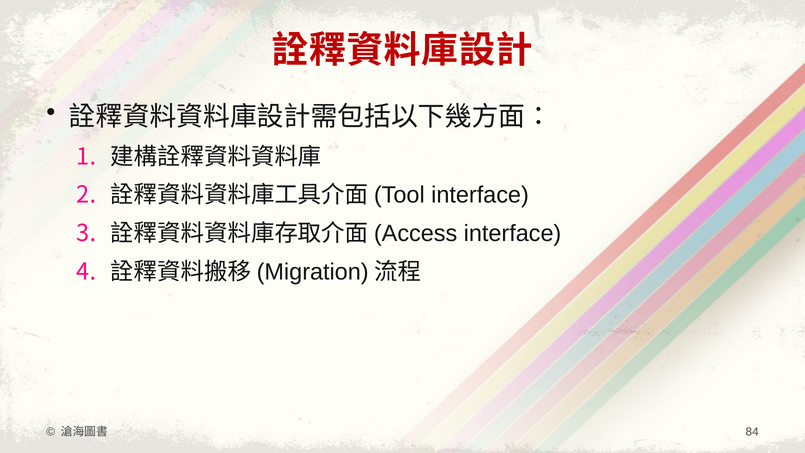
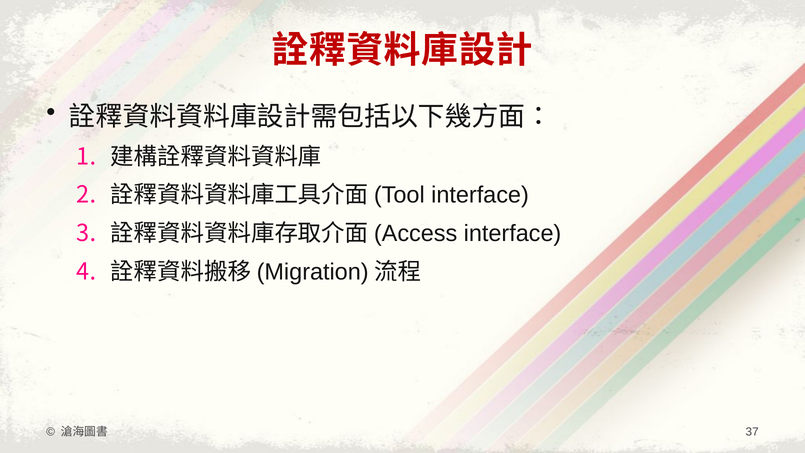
84: 84 -> 37
